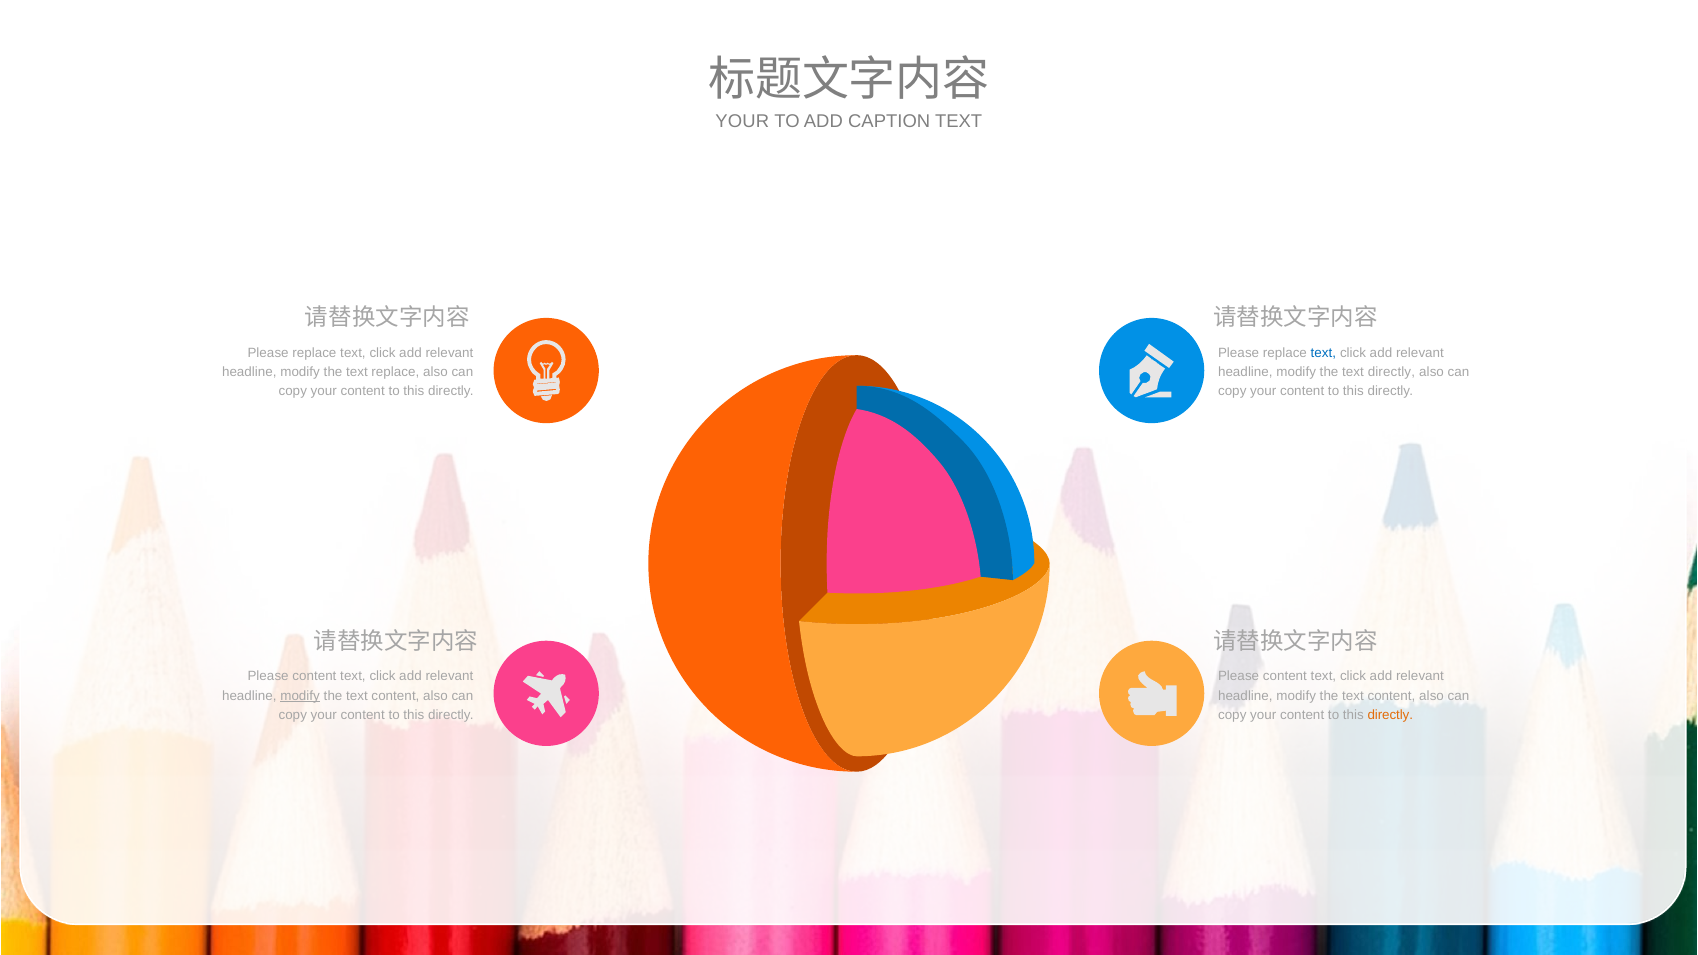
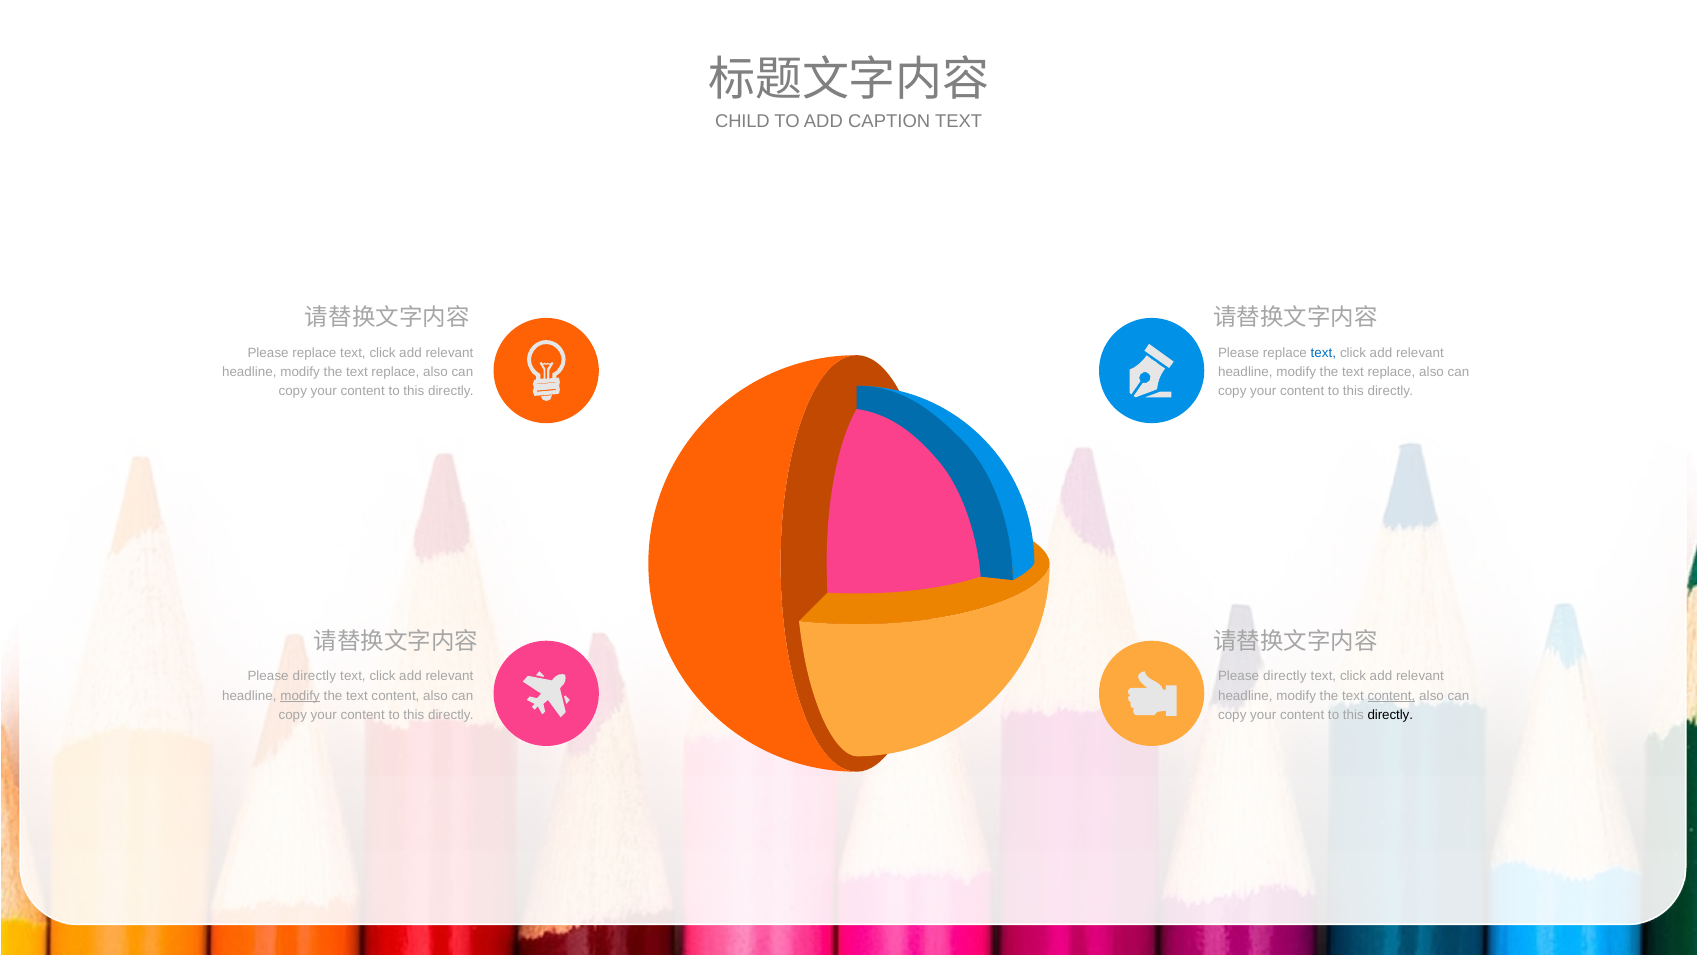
YOUR at (742, 121): YOUR -> CHILD
directly at (1391, 372): directly -> replace
content at (314, 676): content -> directly
content at (1285, 676): content -> directly
content at (1391, 696) underline: none -> present
directly at (1390, 715) colour: orange -> black
